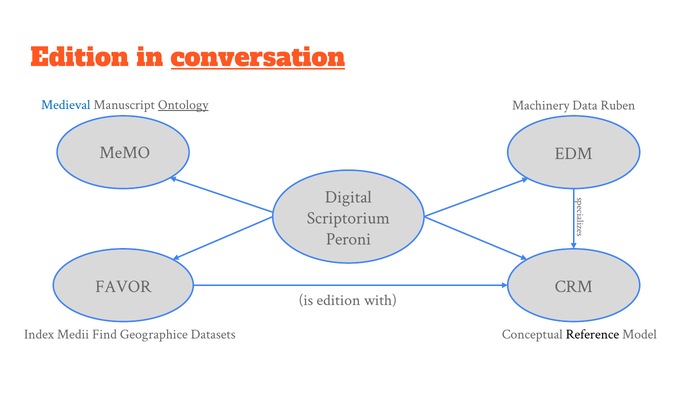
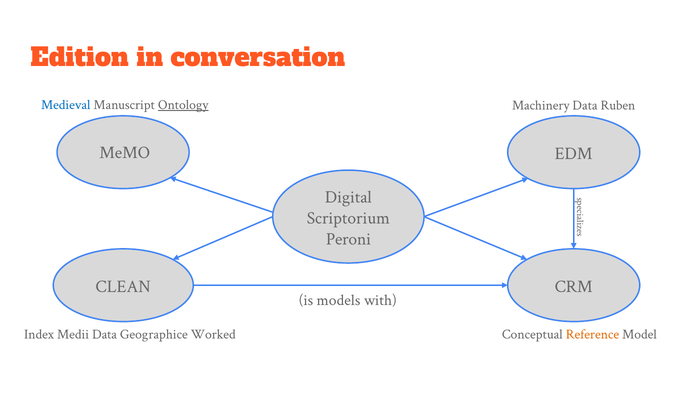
conversation underline: present -> none
FAVOR: FAVOR -> CLEAN
is edition: edition -> models
Medii Find: Find -> Data
Datasets: Datasets -> Worked
Reference colour: black -> orange
